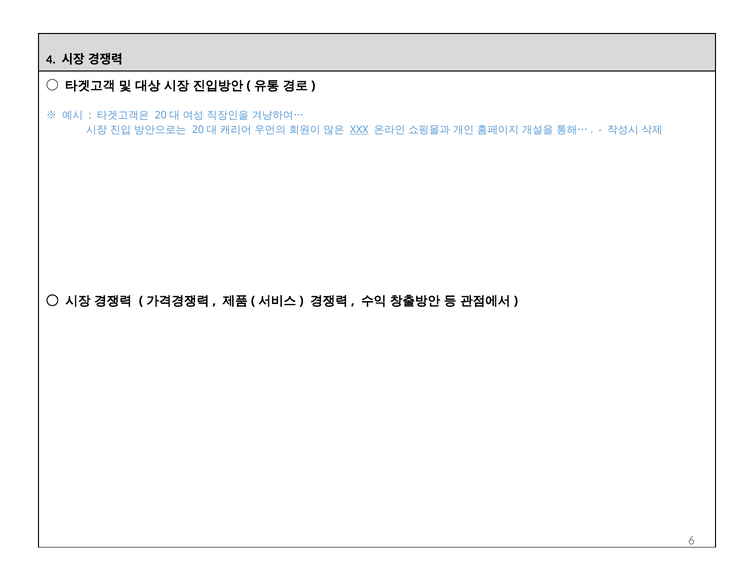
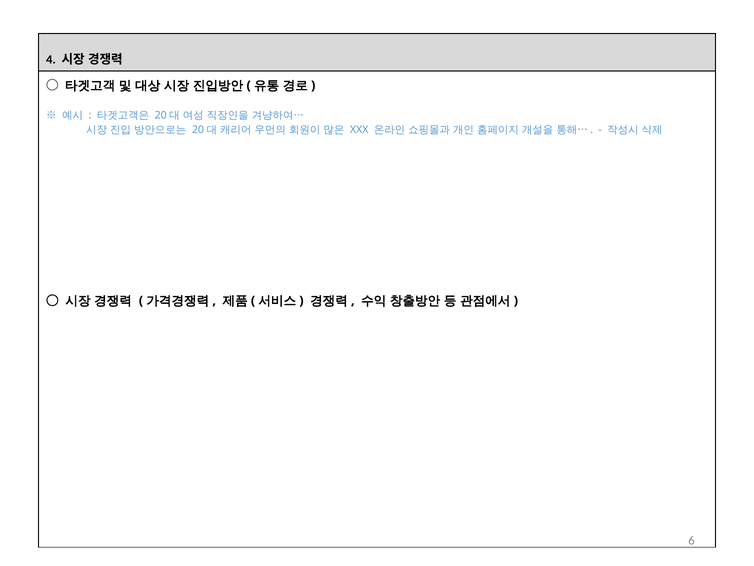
XXX underline: present -> none
